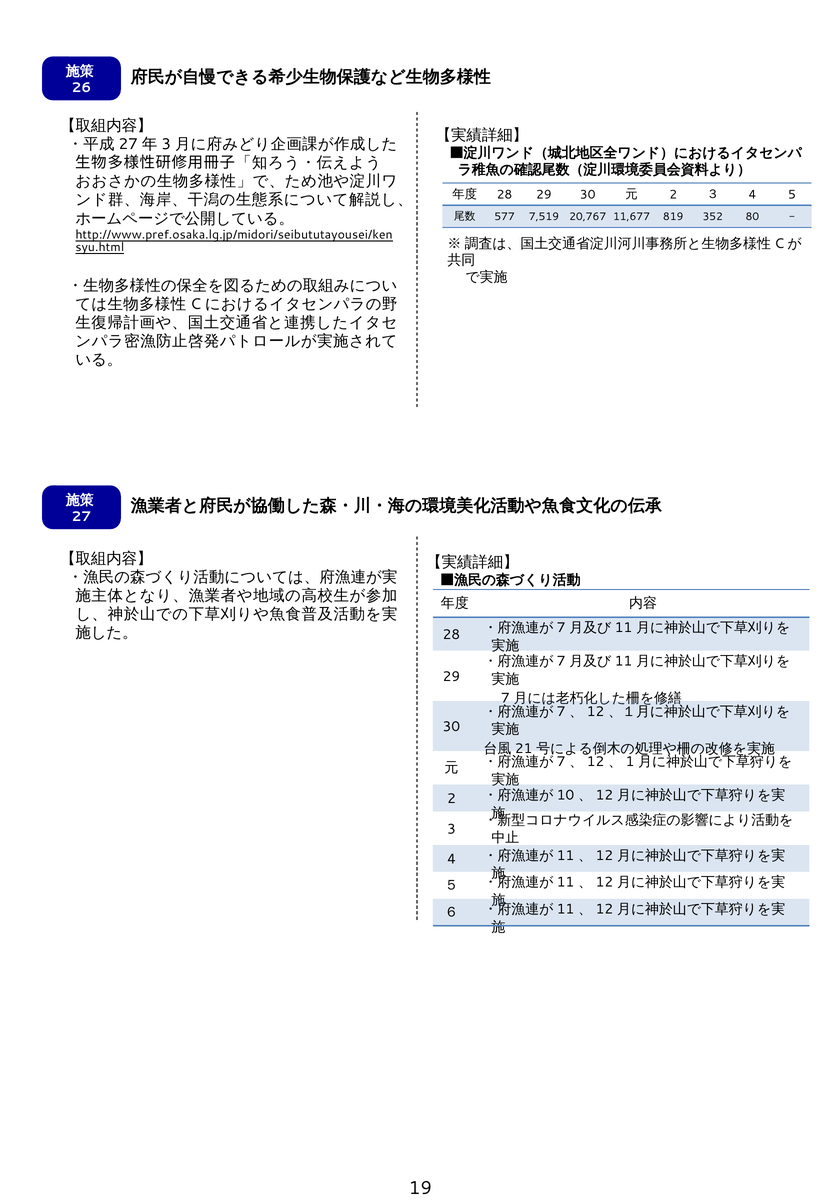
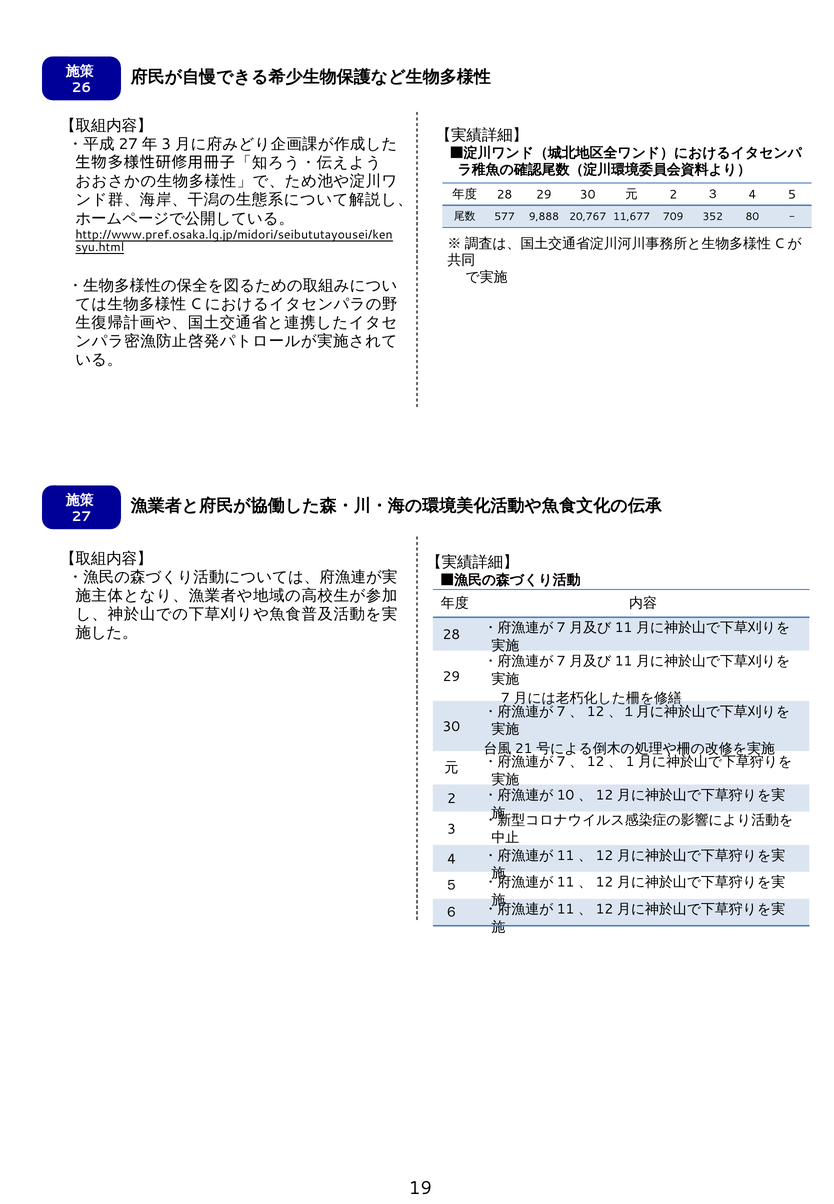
7,519: 7,519 -> 9,888
819: 819 -> 709
